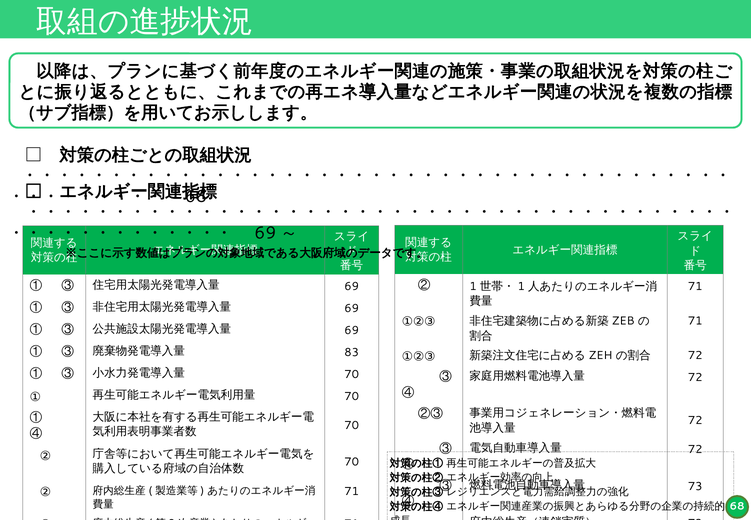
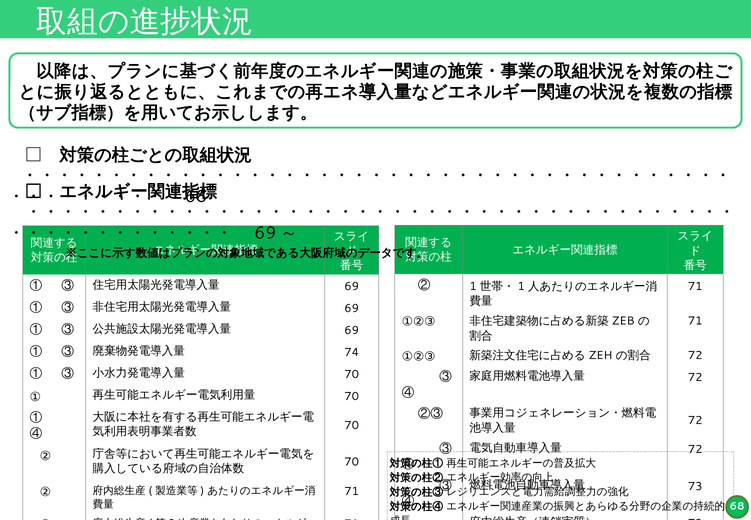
83: 83 -> 74
